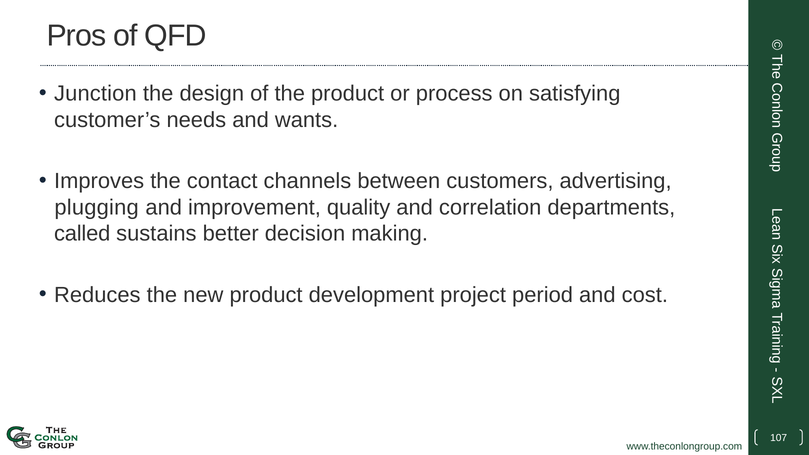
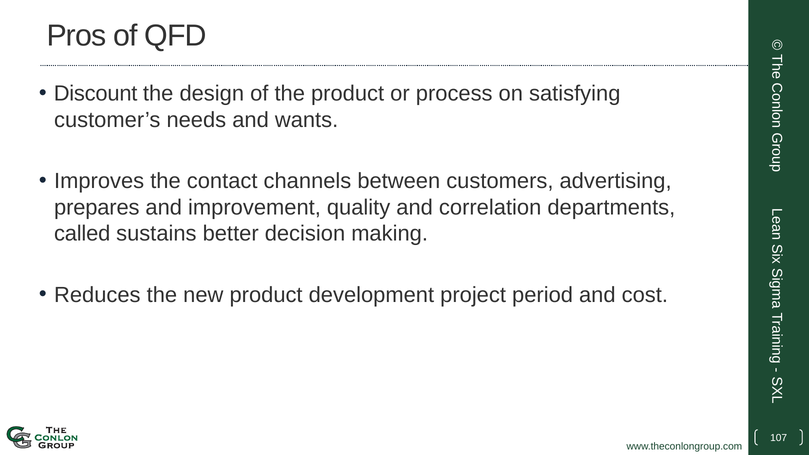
Junction: Junction -> Discount
plugging: plugging -> prepares
